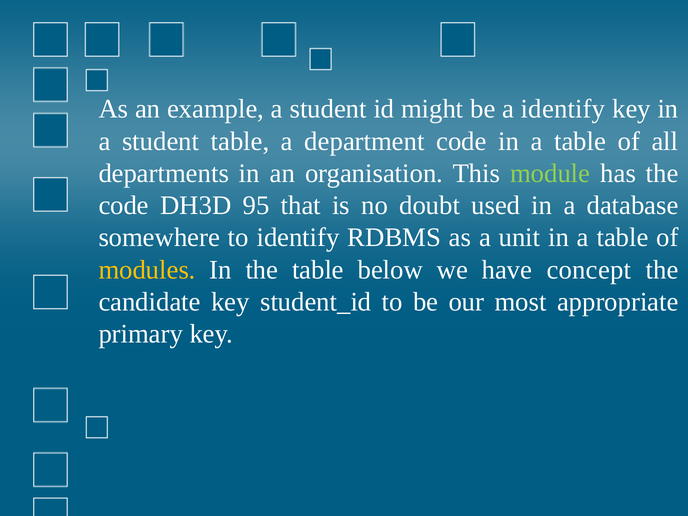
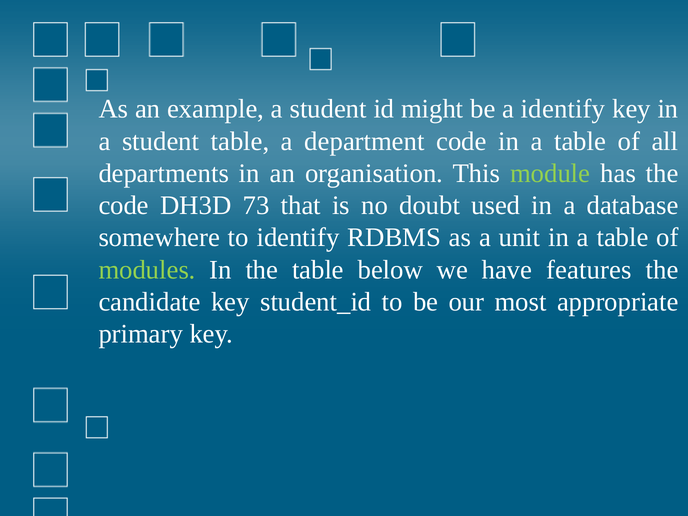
95: 95 -> 73
modules colour: yellow -> light green
concept: concept -> features
